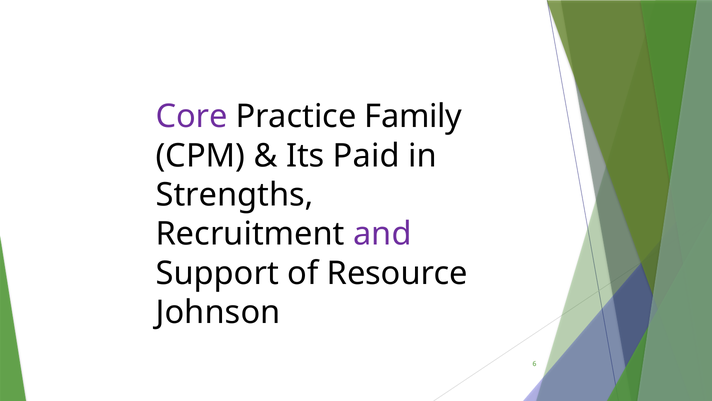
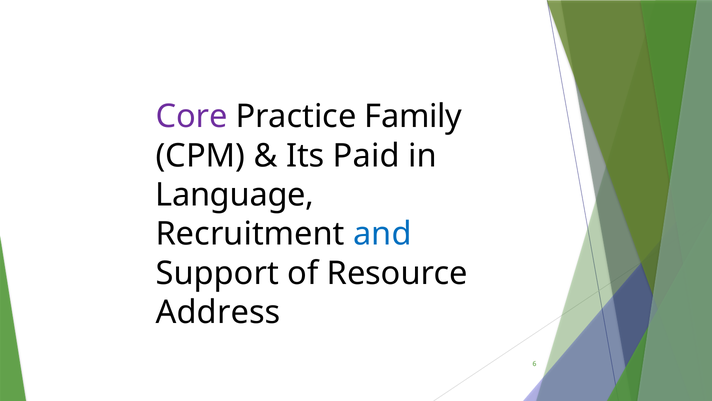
Strengths: Strengths -> Language
and colour: purple -> blue
Johnson: Johnson -> Address
